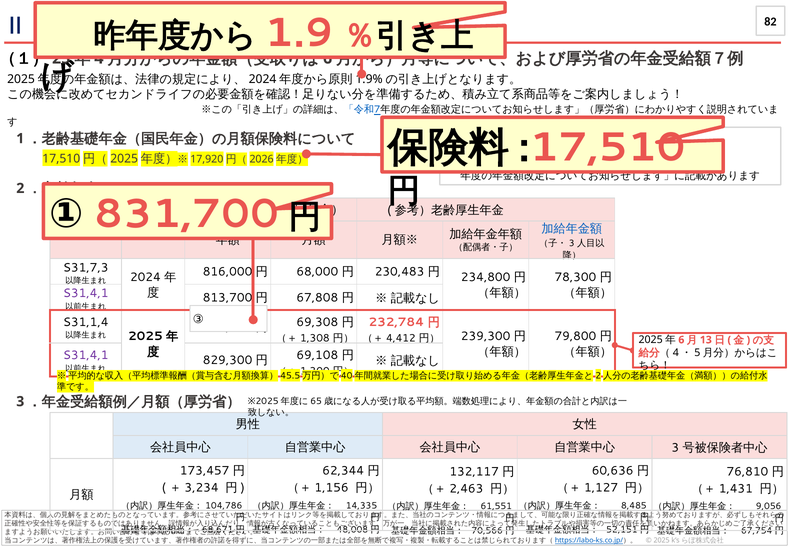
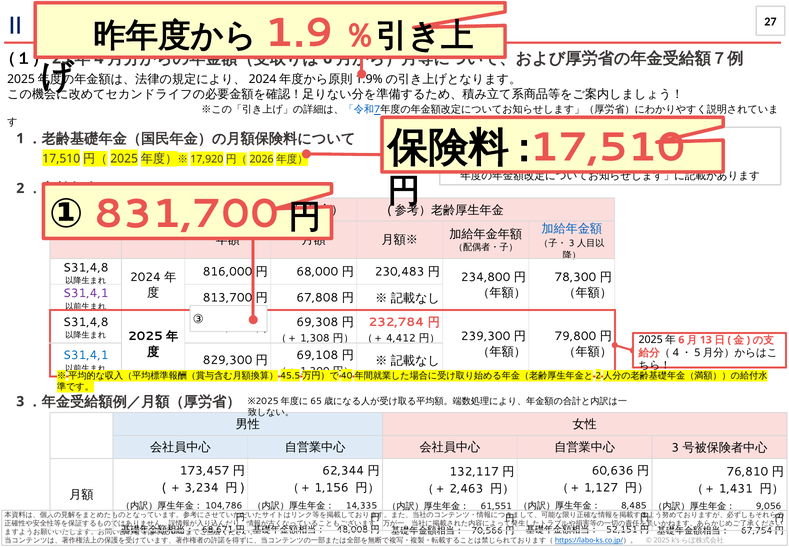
82: 82 -> 27
S31,7,3 at (86, 267): S31,7,3 -> S31,4,8
S31,1,4 at (86, 322): S31,1,4 -> S31,4,8
S31,4,1 at (86, 355) colour: purple -> blue
